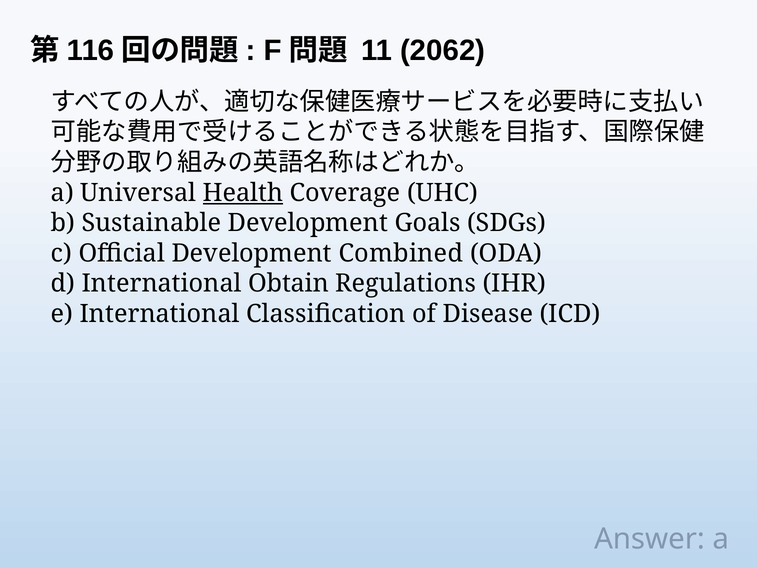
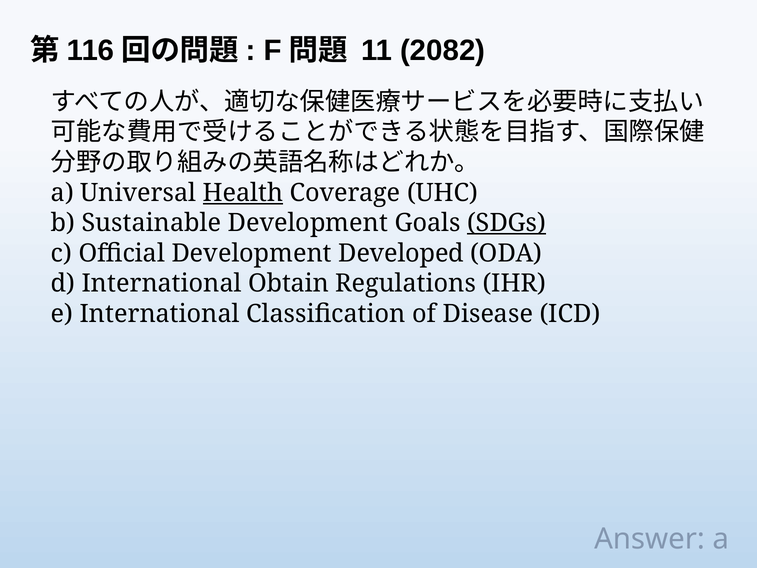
2062: 2062 -> 2082
SDGs underline: none -> present
Combined: Combined -> Developed
